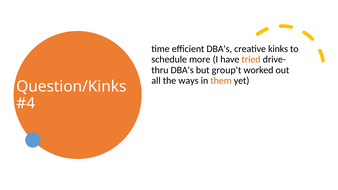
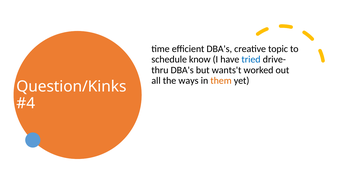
kinks: kinks -> topic
more: more -> know
tried colour: orange -> blue
group't: group't -> wants't
